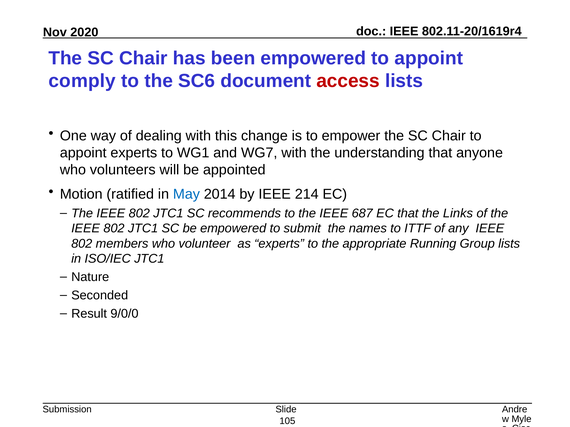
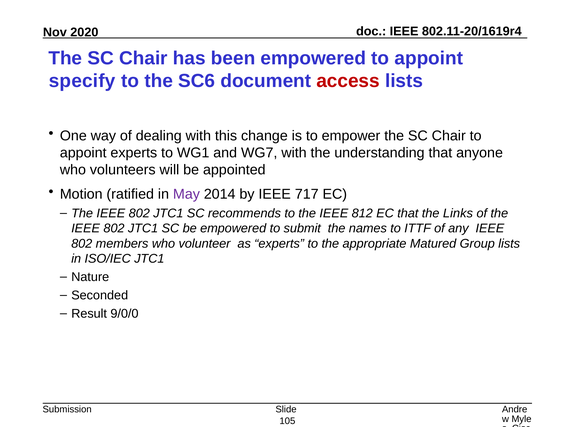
comply: comply -> specify
May colour: blue -> purple
214: 214 -> 717
687: 687 -> 812
Running: Running -> Matured
